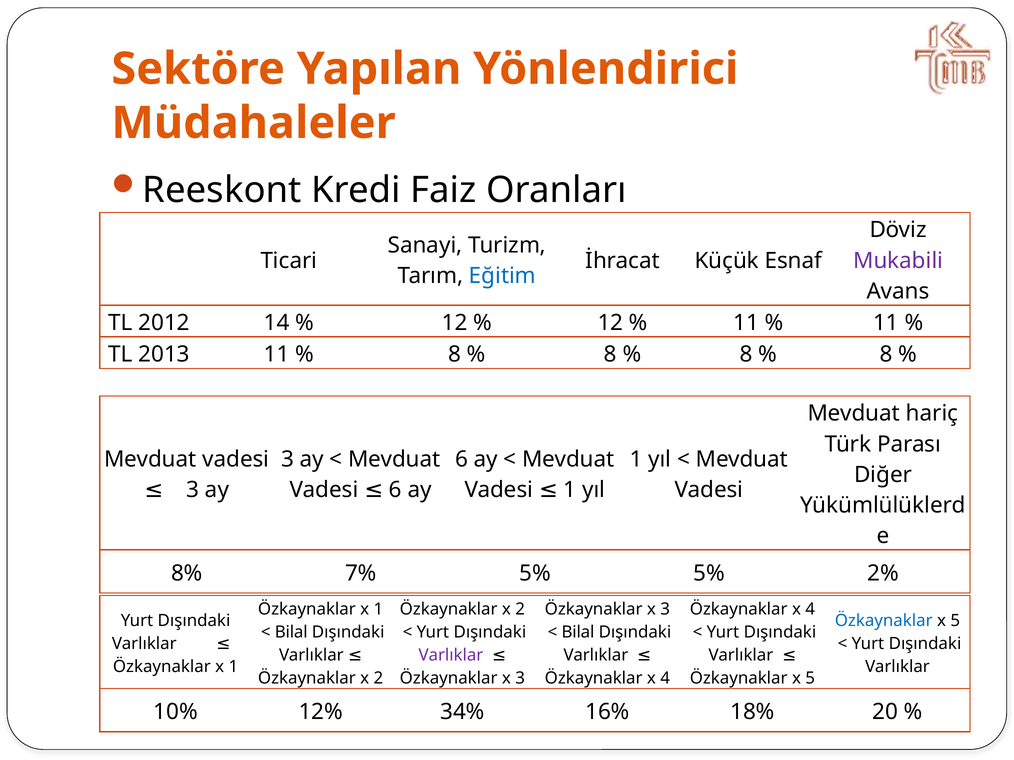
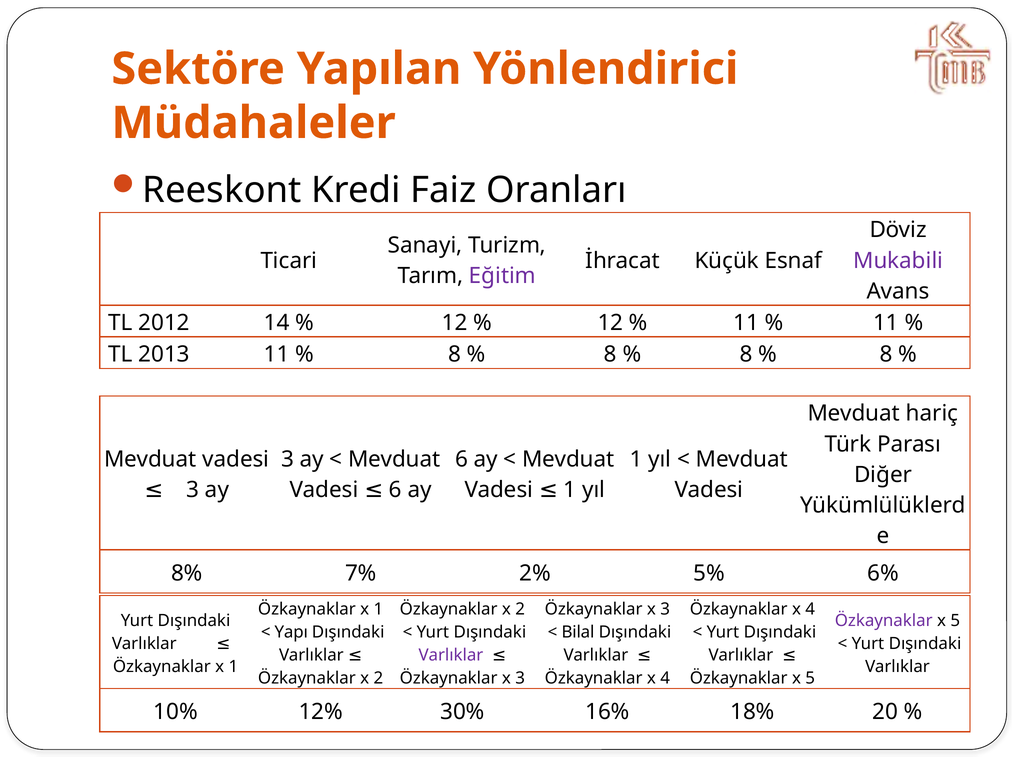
Eğitim colour: blue -> purple
7% 5%: 5% -> 2%
2%: 2% -> 6%
Özkaynaklar at (884, 621) colour: blue -> purple
Bilal at (291, 632): Bilal -> Yapı
34%: 34% -> 30%
